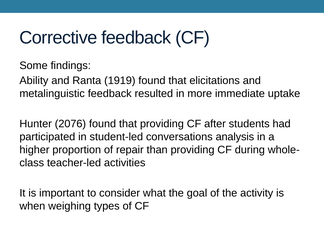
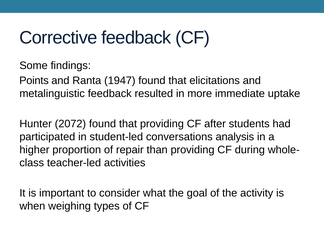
Ability: Ability -> Points
1919: 1919 -> 1947
2076: 2076 -> 2072
